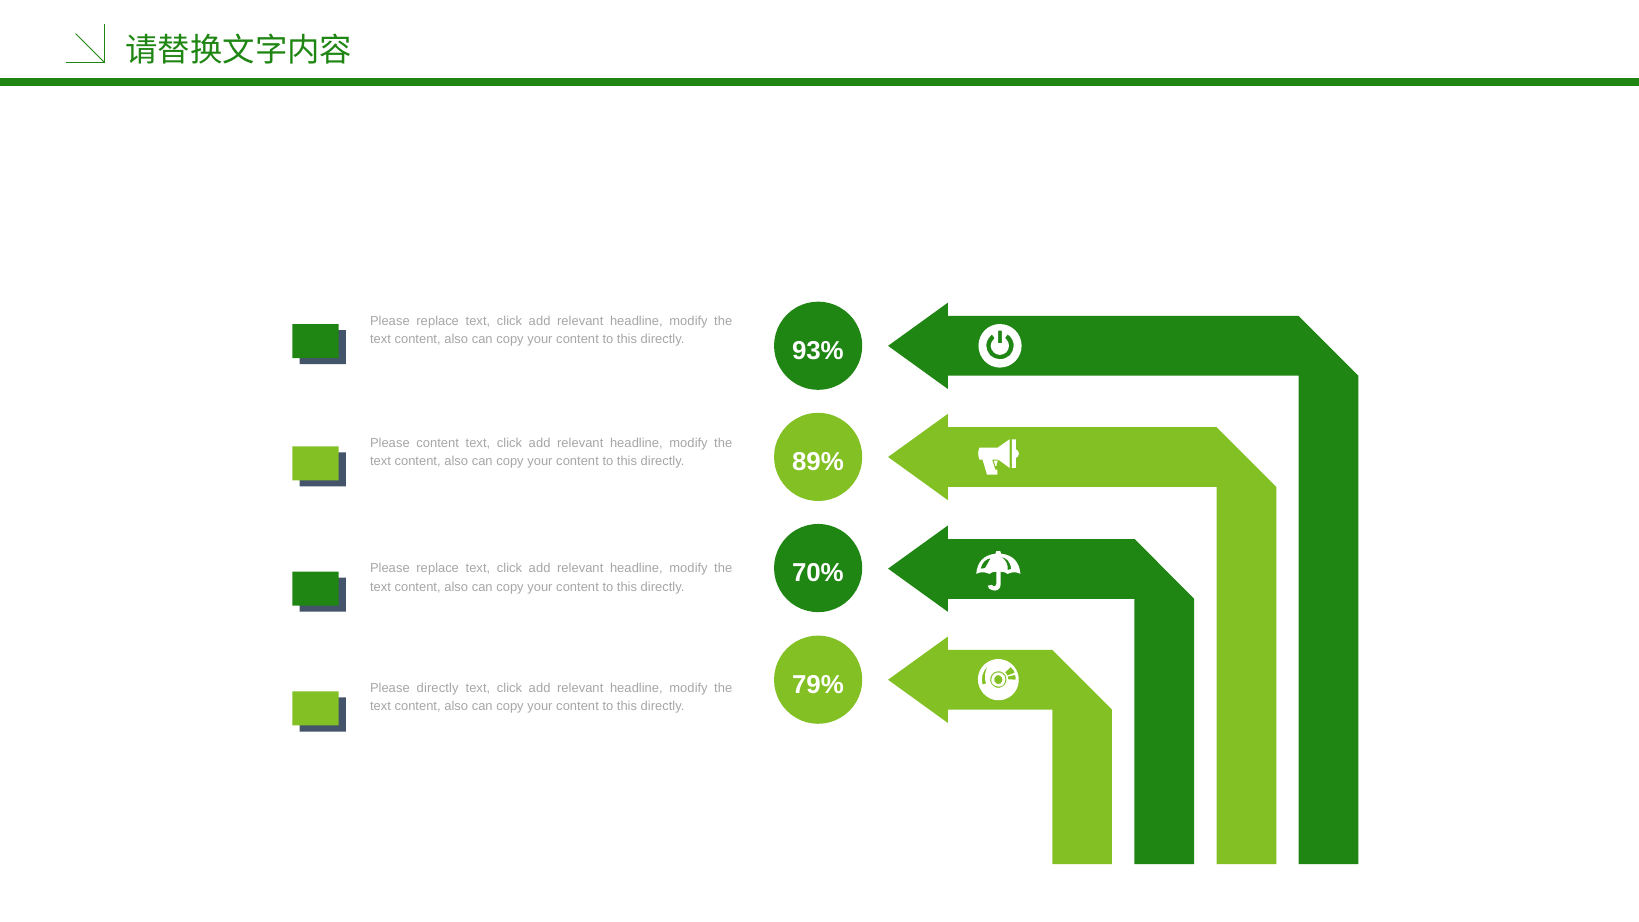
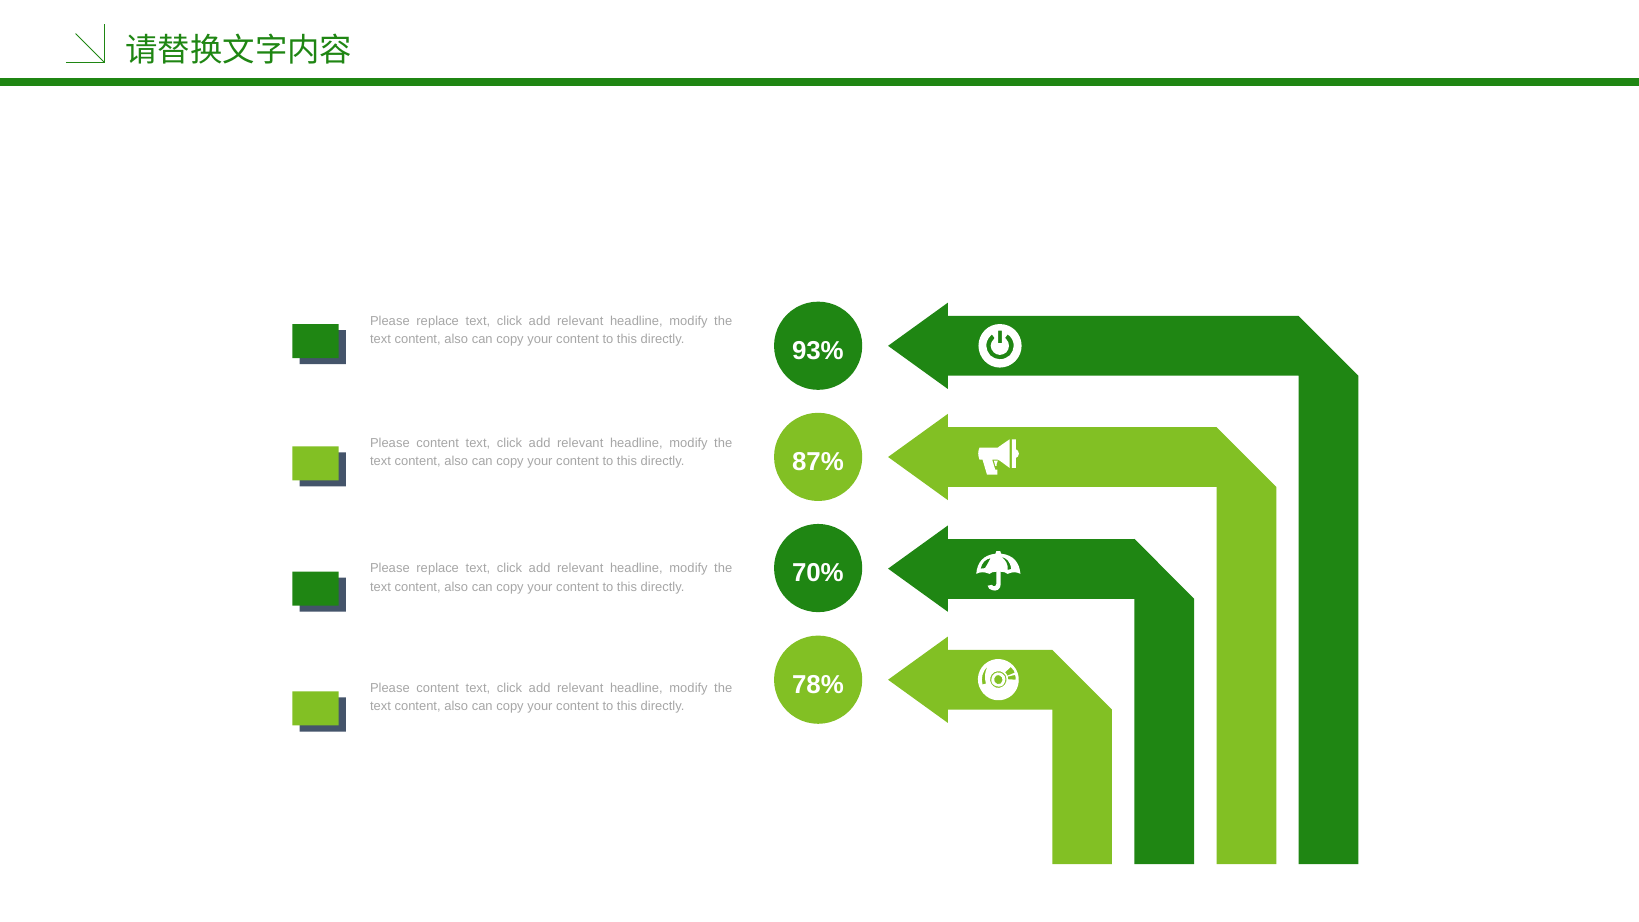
89%: 89% -> 87%
79%: 79% -> 78%
directly at (438, 688): directly -> content
